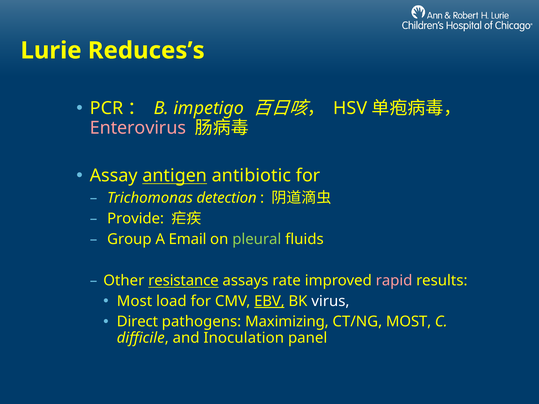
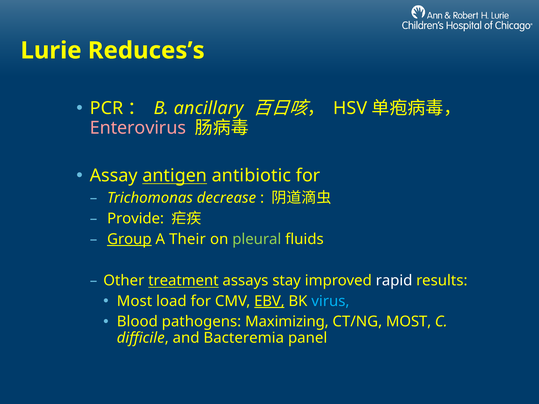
impetigo: impetigo -> ancillary
detection: detection -> decrease
Group underline: none -> present
Email: Email -> Their
resistance: resistance -> treatment
rate: rate -> stay
rapid colour: pink -> white
virus colour: white -> light blue
Direct: Direct -> Blood
Inoculation: Inoculation -> Bacteremia
